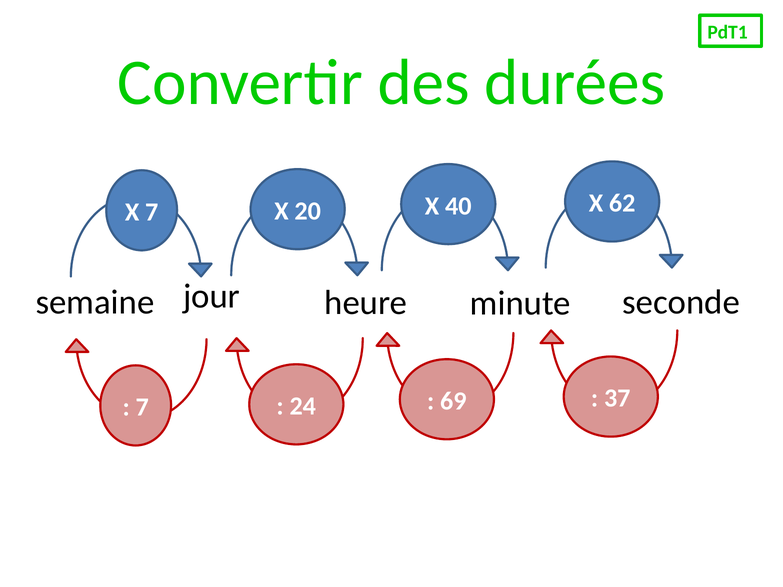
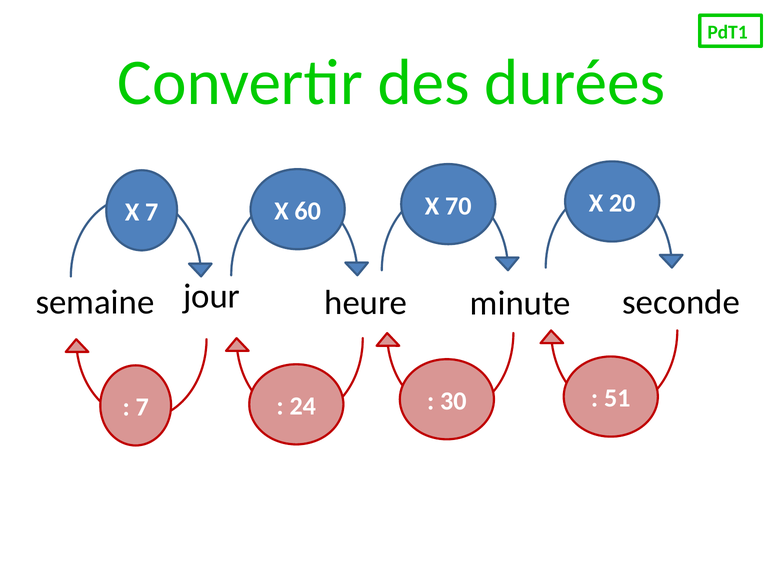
20: 20 -> 60
40: 40 -> 70
62: 62 -> 20
69: 69 -> 30
37: 37 -> 51
